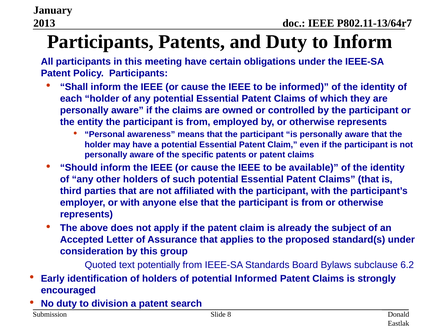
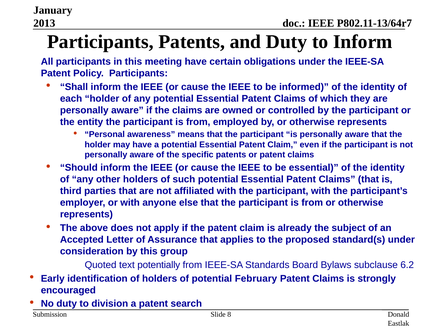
be available: available -> essential
potential Informed: Informed -> February
